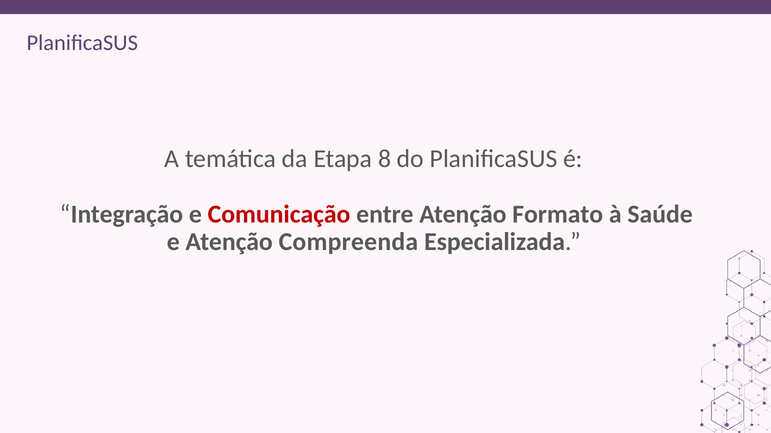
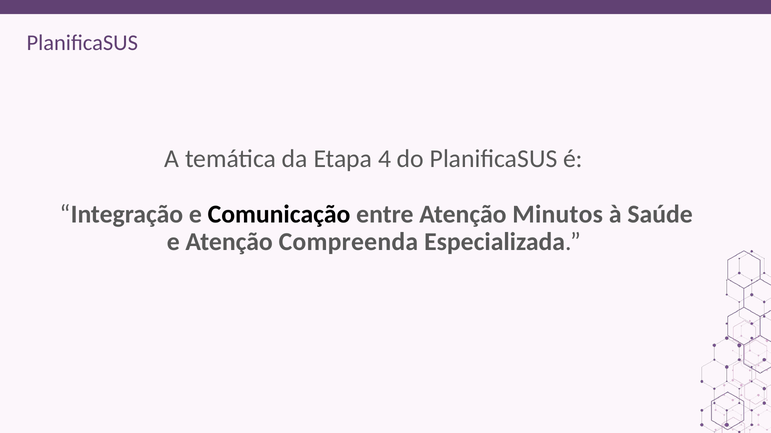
8: 8 -> 4
Comunicação colour: red -> black
Formato: Formato -> Minutos
